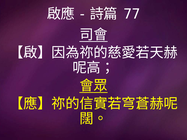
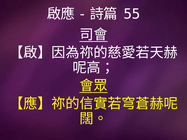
77: 77 -> 55
